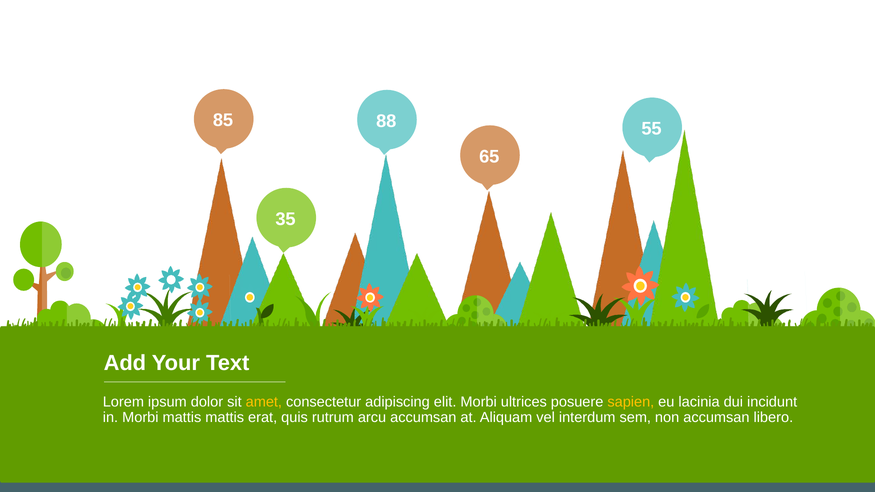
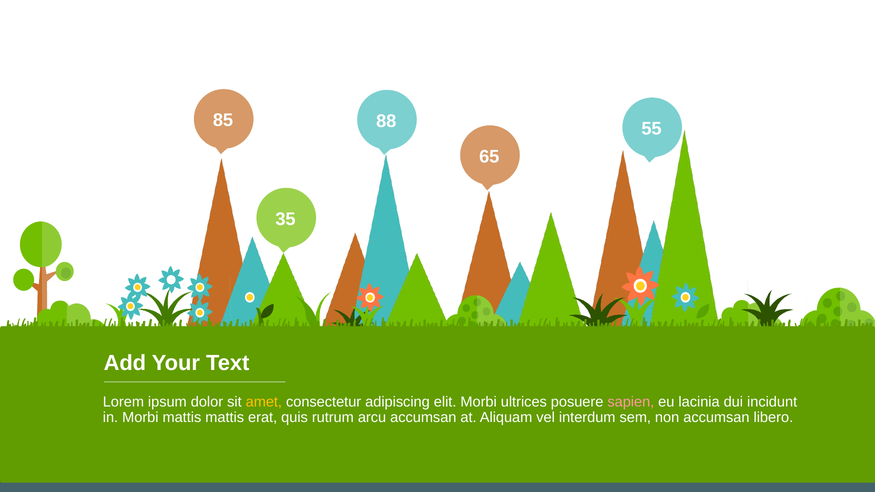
sapien colour: yellow -> pink
